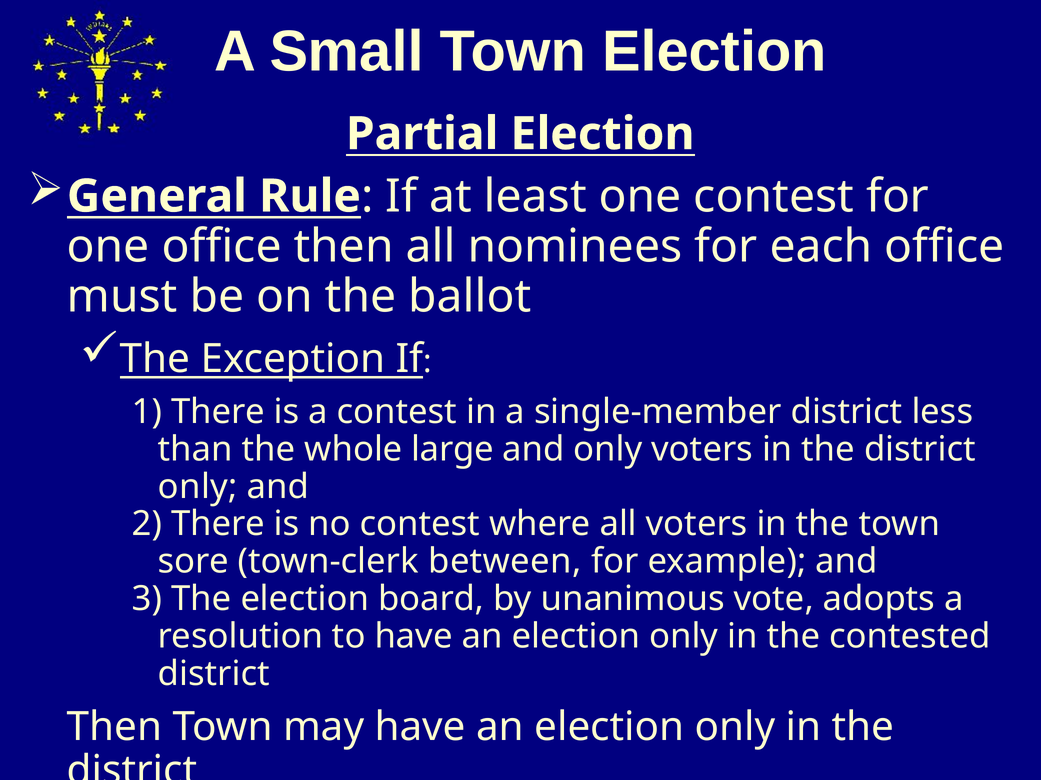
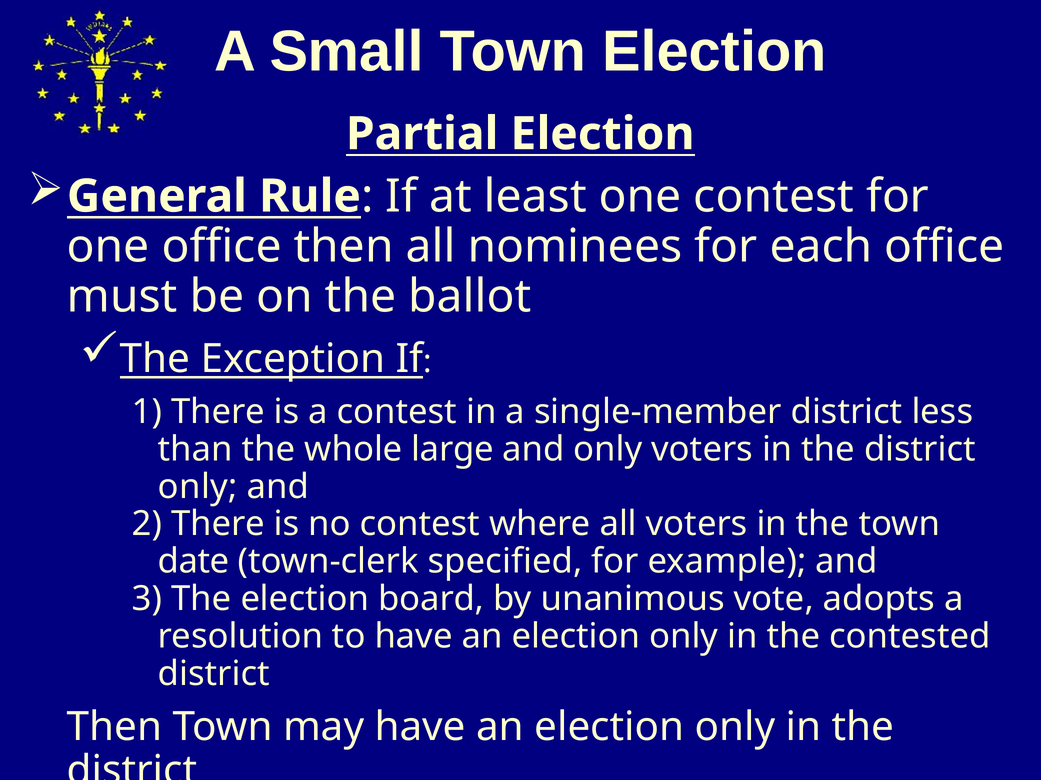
sore: sore -> date
between: between -> specified
